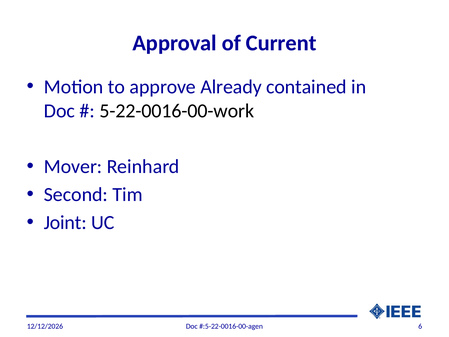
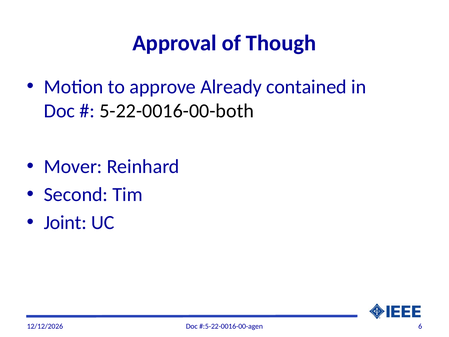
Current: Current -> Though
5-22-0016-00-work: 5-22-0016-00-work -> 5-22-0016-00-both
